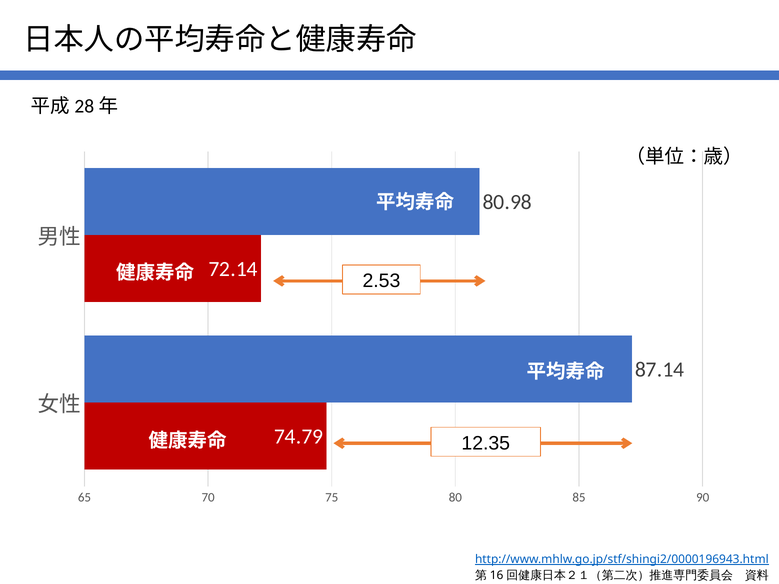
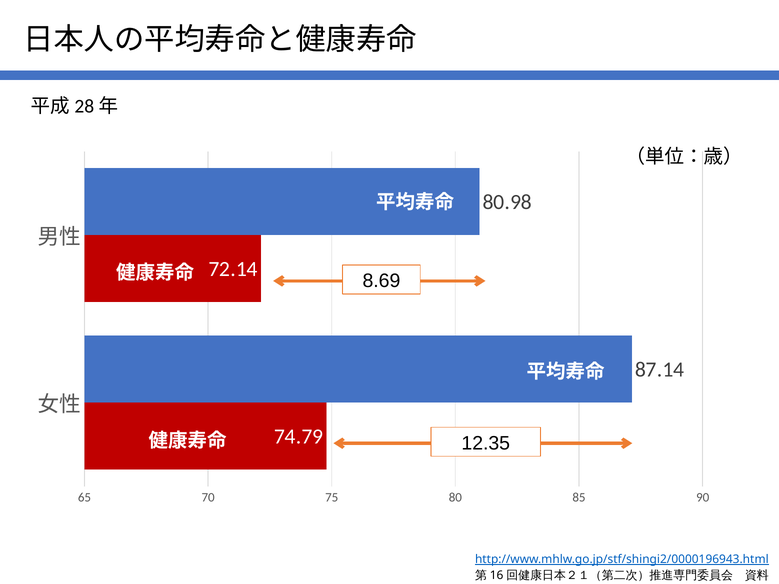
2.53: 2.53 -> 8.69
